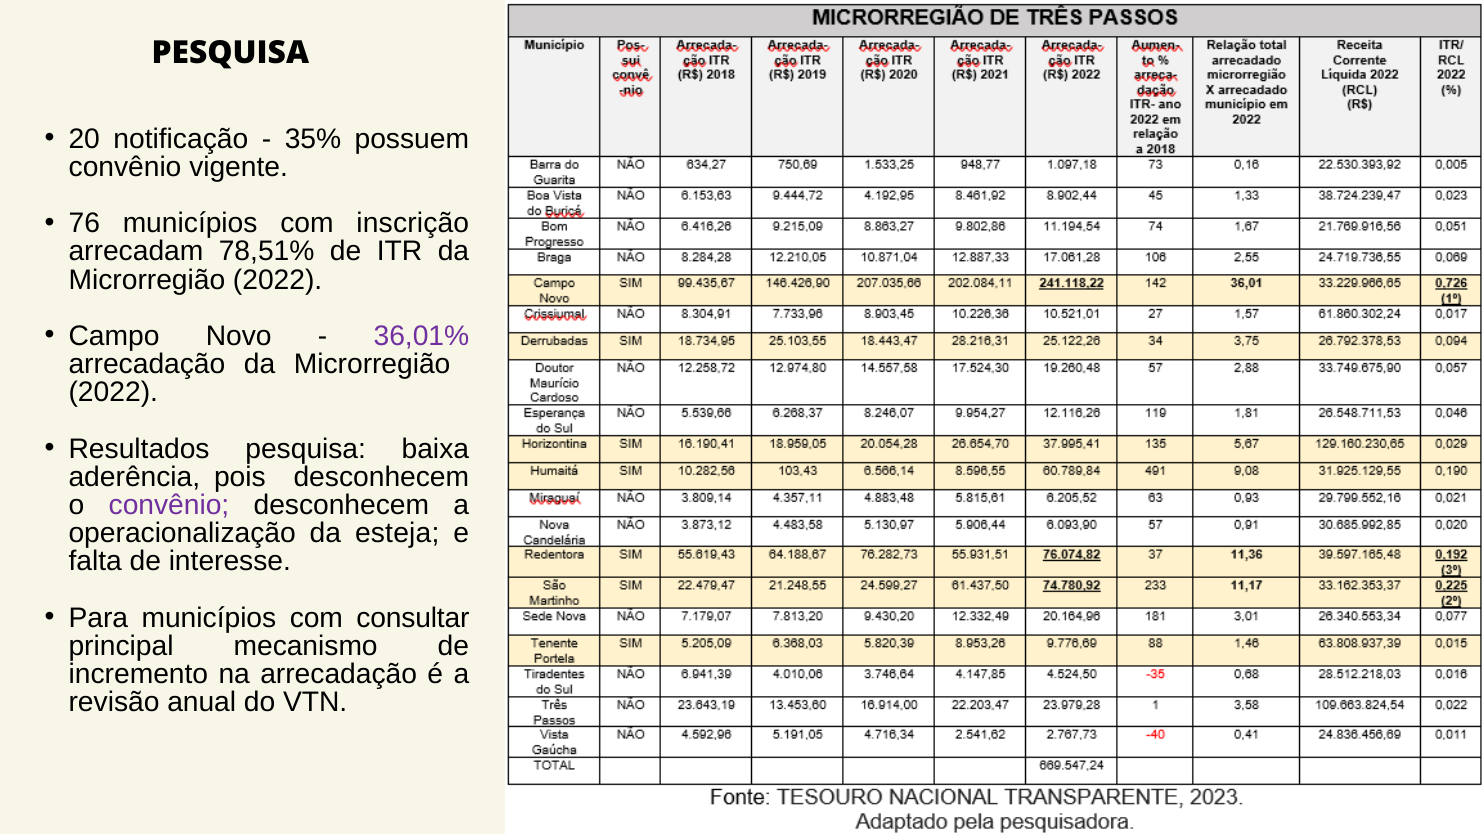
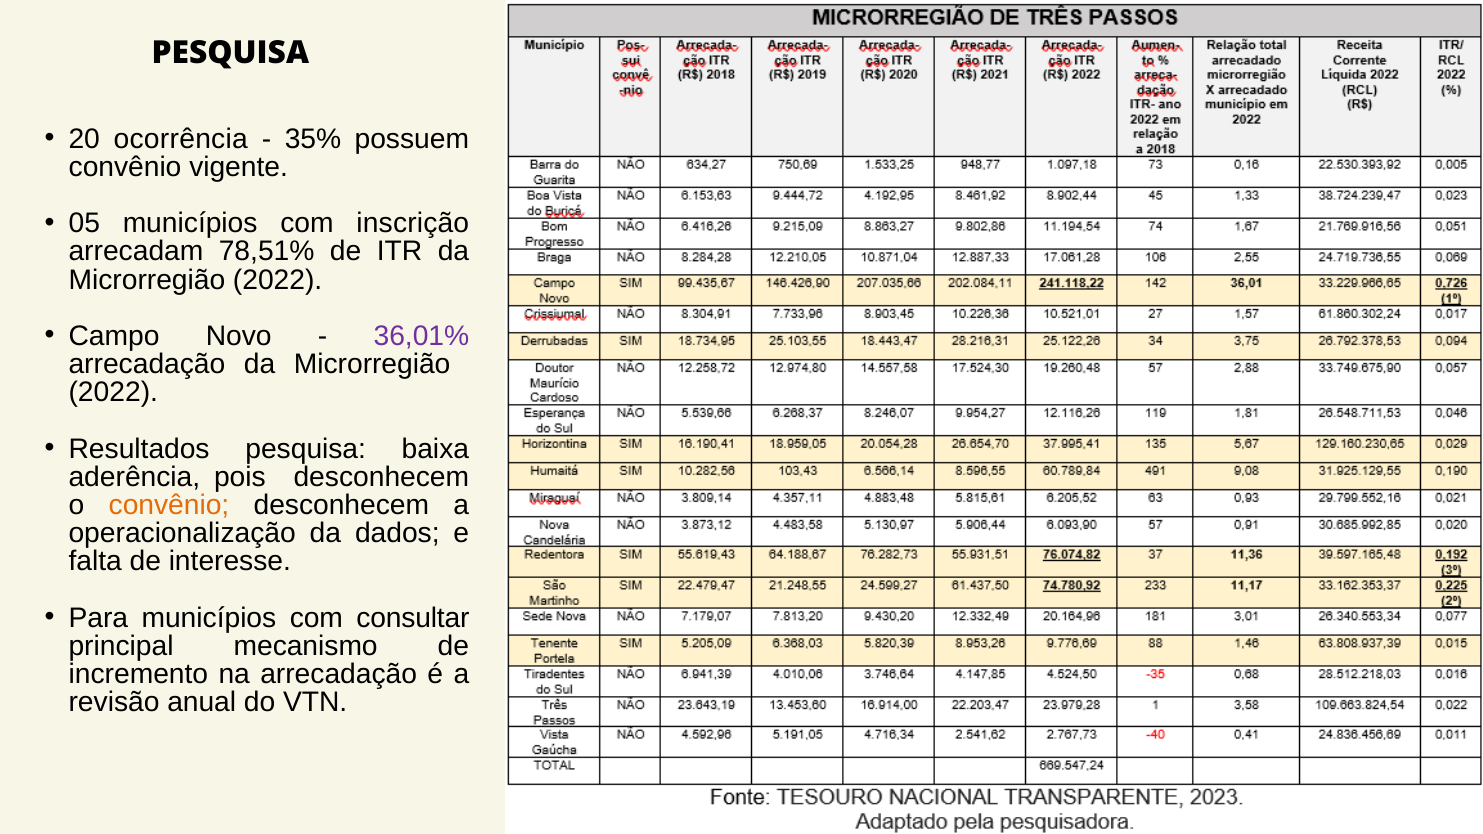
notificação: notificação -> ocorrência
76: 76 -> 05
convênio at (169, 505) colour: purple -> orange
esteja: esteja -> dados
